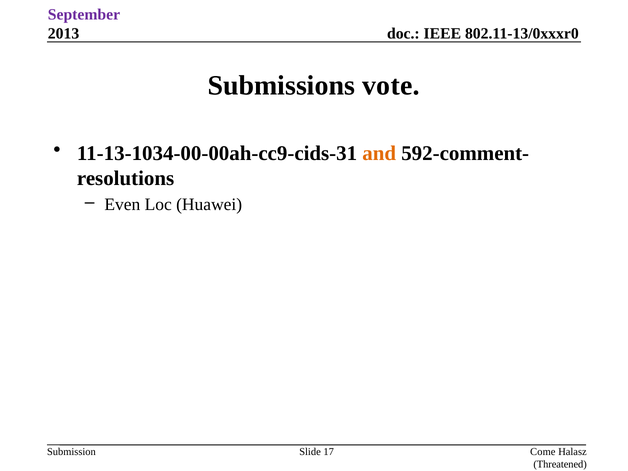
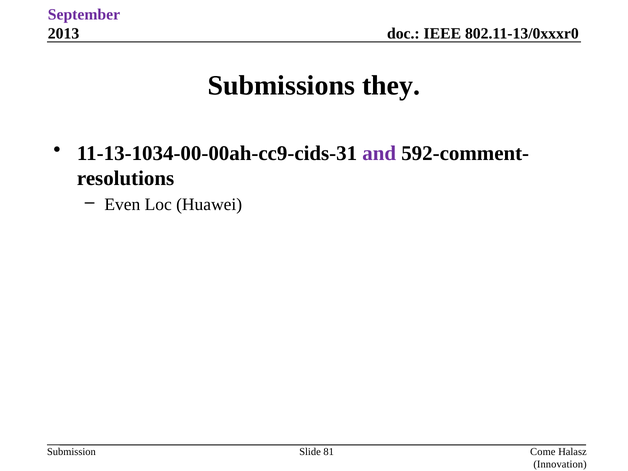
vote: vote -> they
and colour: orange -> purple
17: 17 -> 81
Threatened: Threatened -> Innovation
